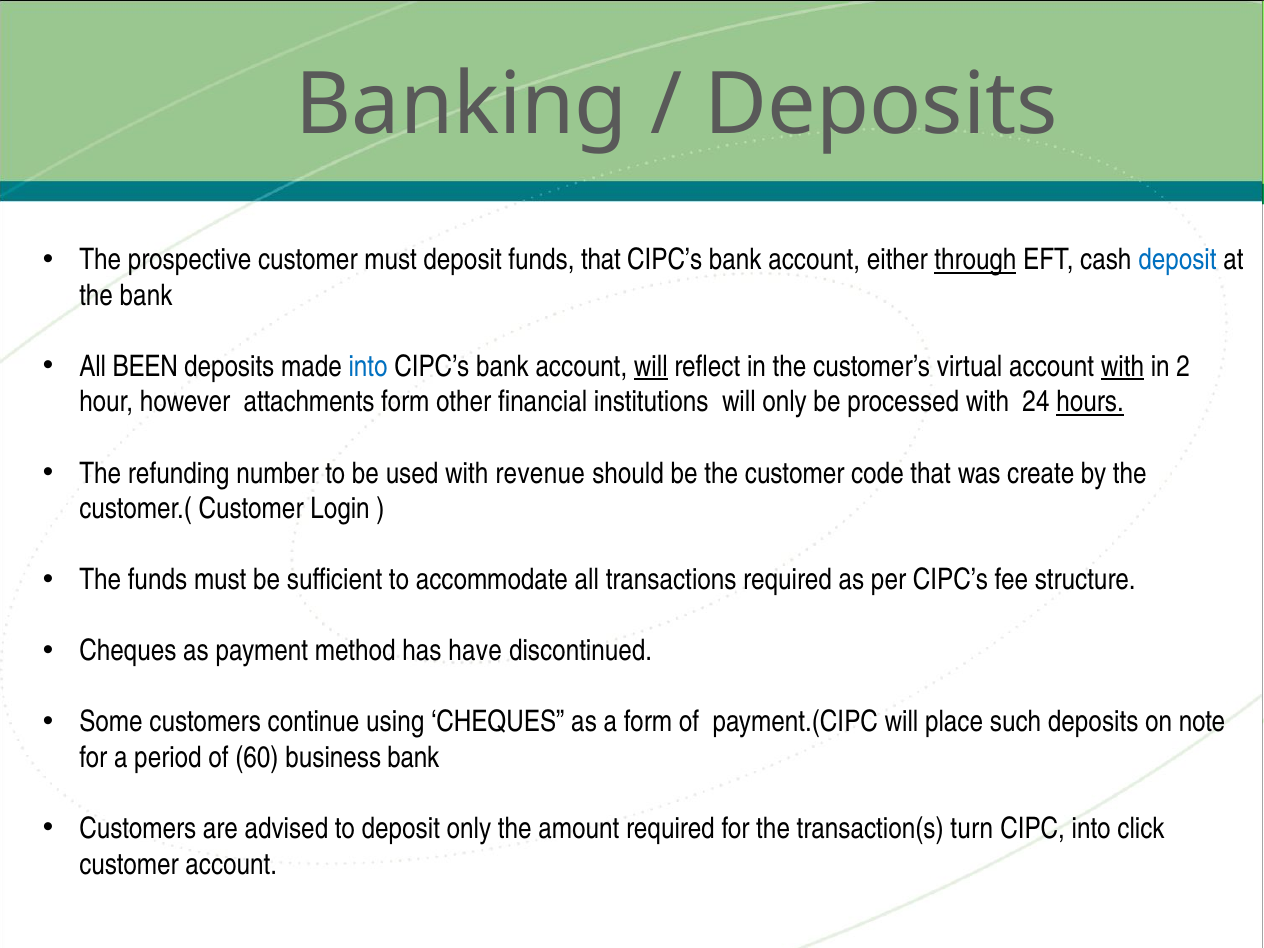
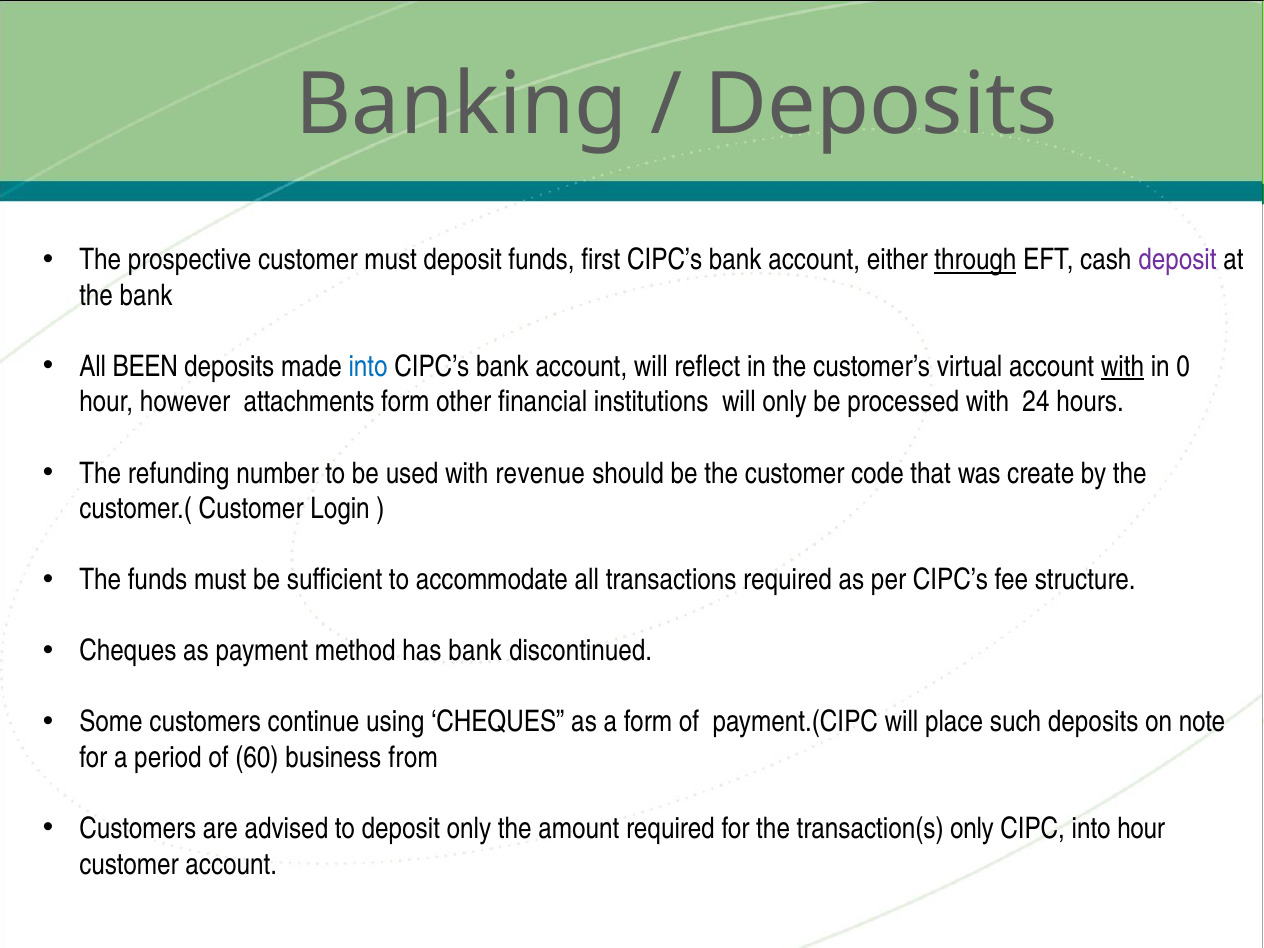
funds that: that -> first
deposit at (1177, 260) colour: blue -> purple
will at (651, 367) underline: present -> none
2: 2 -> 0
hours underline: present -> none
has have: have -> bank
business bank: bank -> from
transaction(s turn: turn -> only
into click: click -> hour
